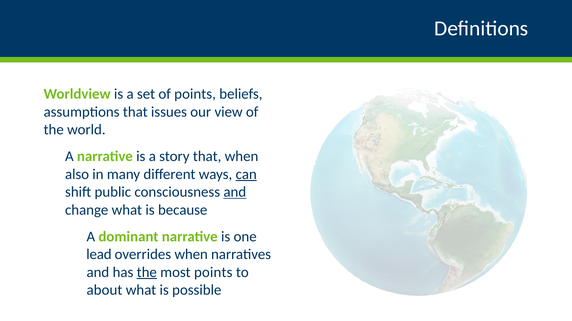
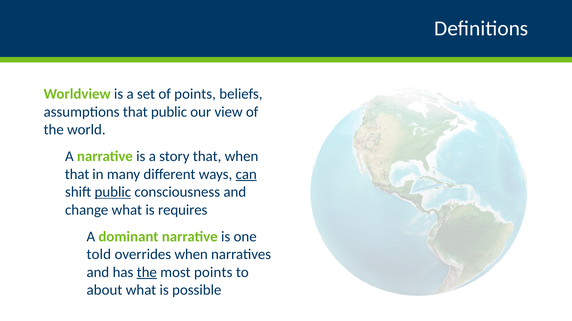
that issues: issues -> public
also at (77, 175): also -> that
public at (113, 192) underline: none -> present
and at (235, 192) underline: present -> none
because: because -> requires
lead: lead -> told
